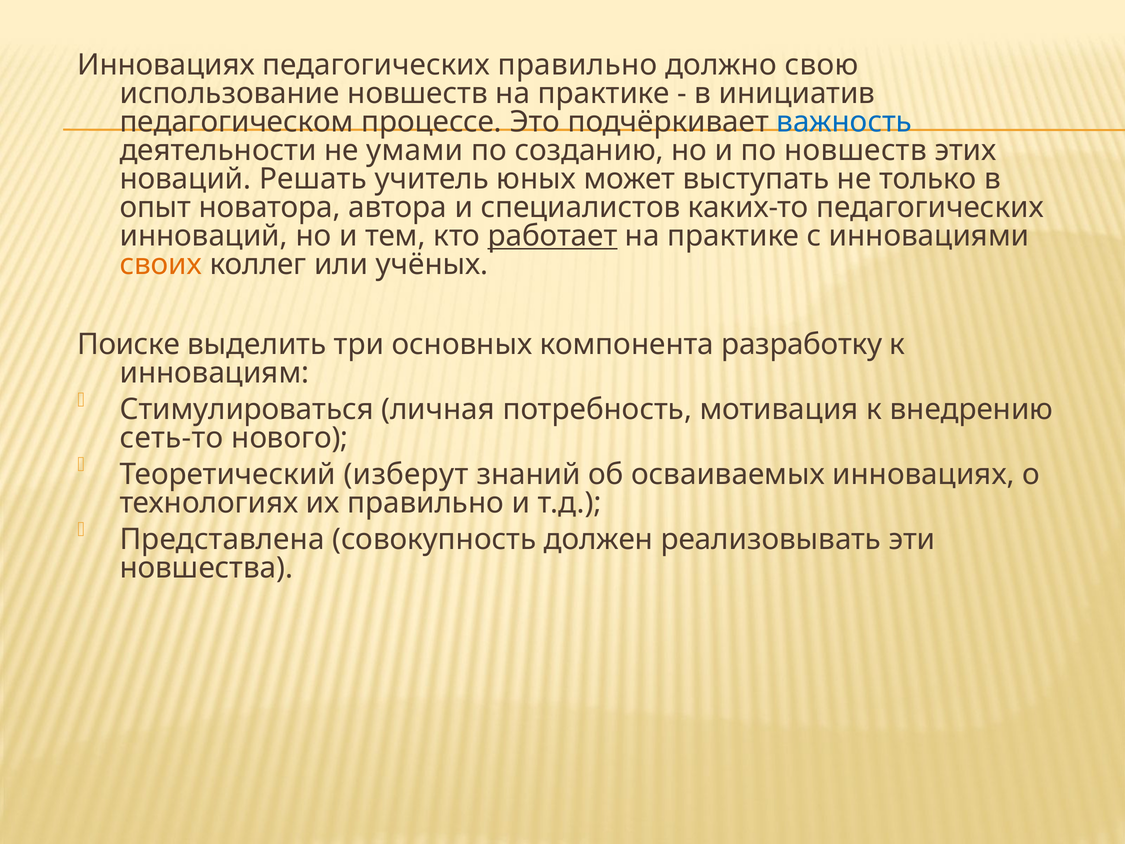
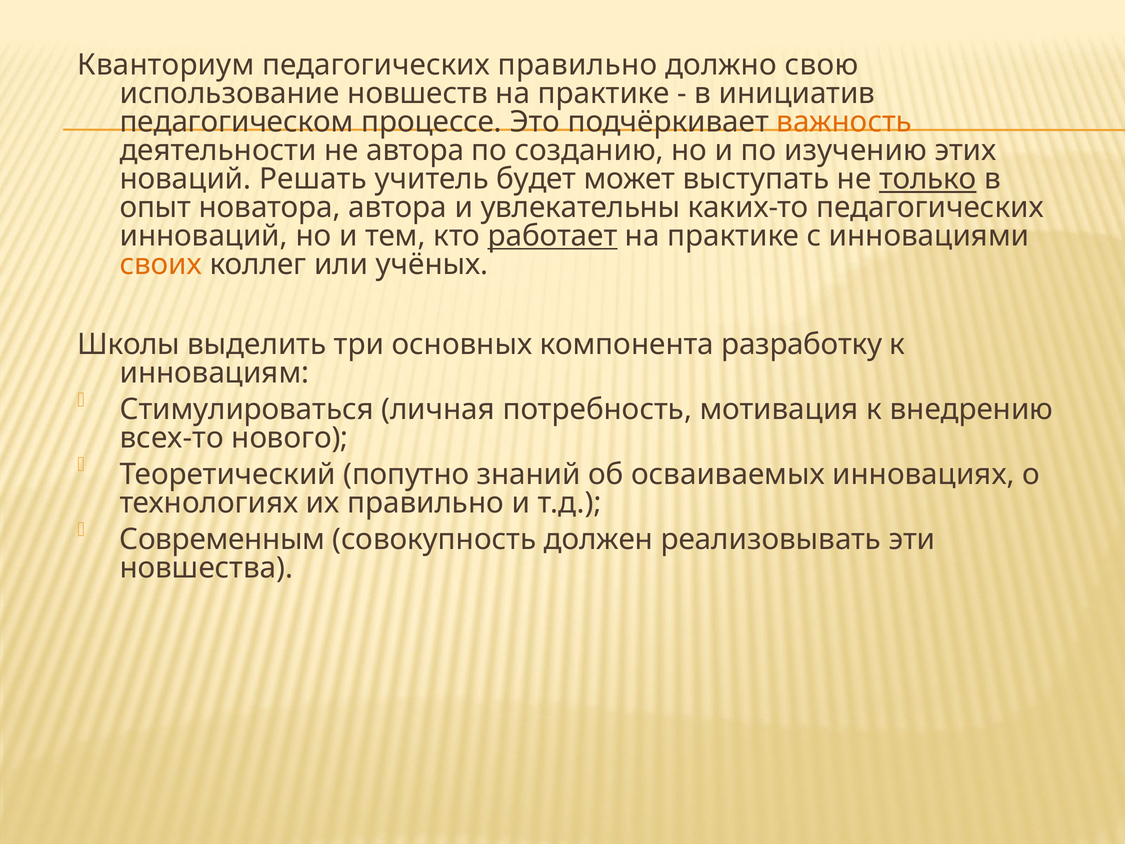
Инновациях at (166, 65): Инновациях -> Кванториум
важность colour: blue -> orange
не умами: умами -> автора
по новшеств: новшеств -> изучению
юных: юных -> будет
только underline: none -> present
специалистов: специалистов -> увлекательны
Поиске: Поиске -> Школы
сеть-то: сеть-то -> всех-то
изберут: изберут -> попутно
Представлена: Представлена -> Современным
